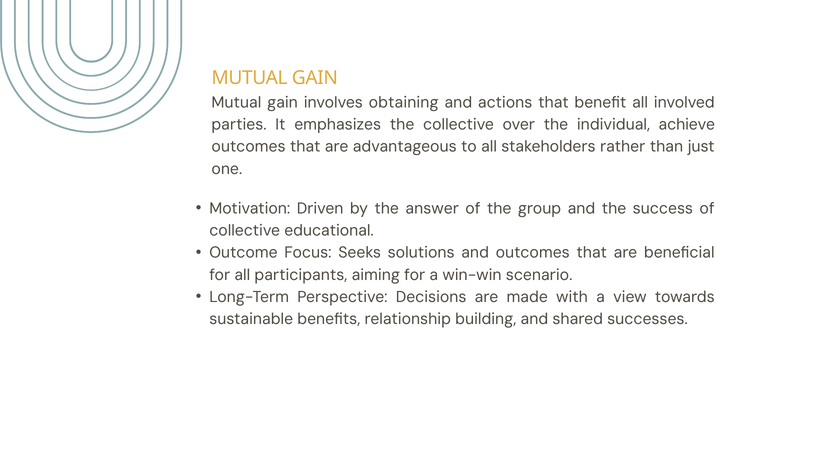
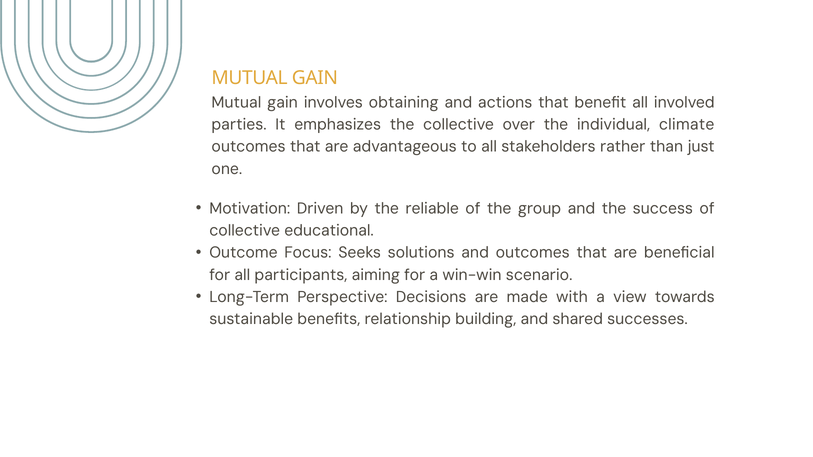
achieve: achieve -> climate
answer: answer -> reliable
